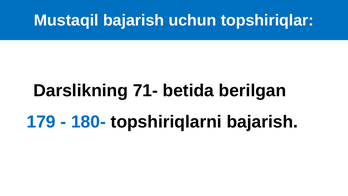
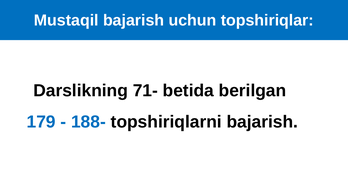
180-: 180- -> 188-
